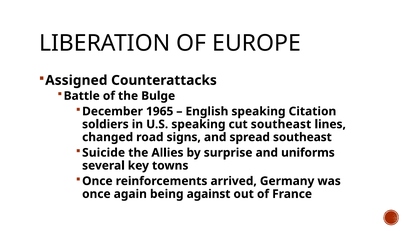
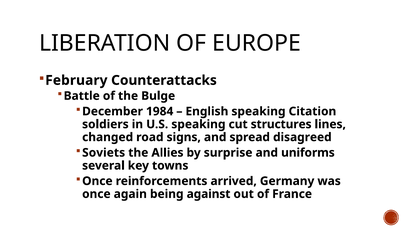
Assigned: Assigned -> February
1965: 1965 -> 1984
cut southeast: southeast -> structures
spread southeast: southeast -> disagreed
Suicide: Suicide -> Soviets
